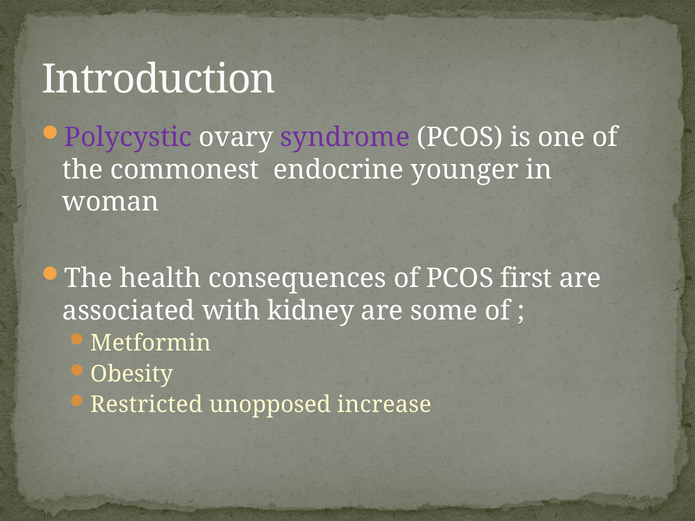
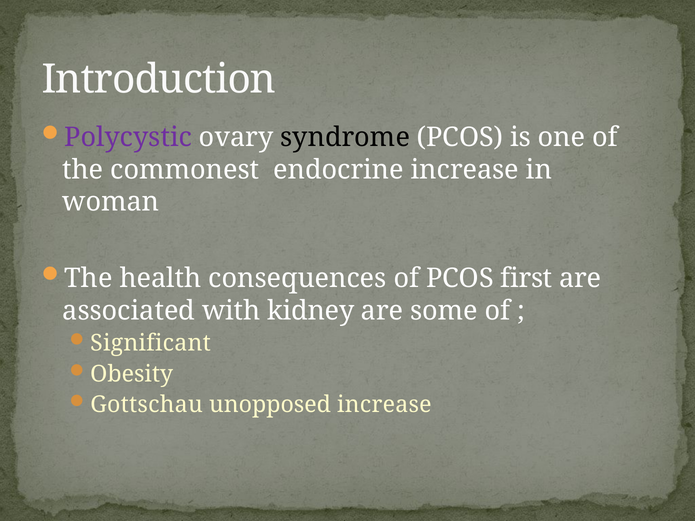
syndrome colour: purple -> black
endocrine younger: younger -> increase
Metformin: Metformin -> Significant
Restricted: Restricted -> Gottschau
